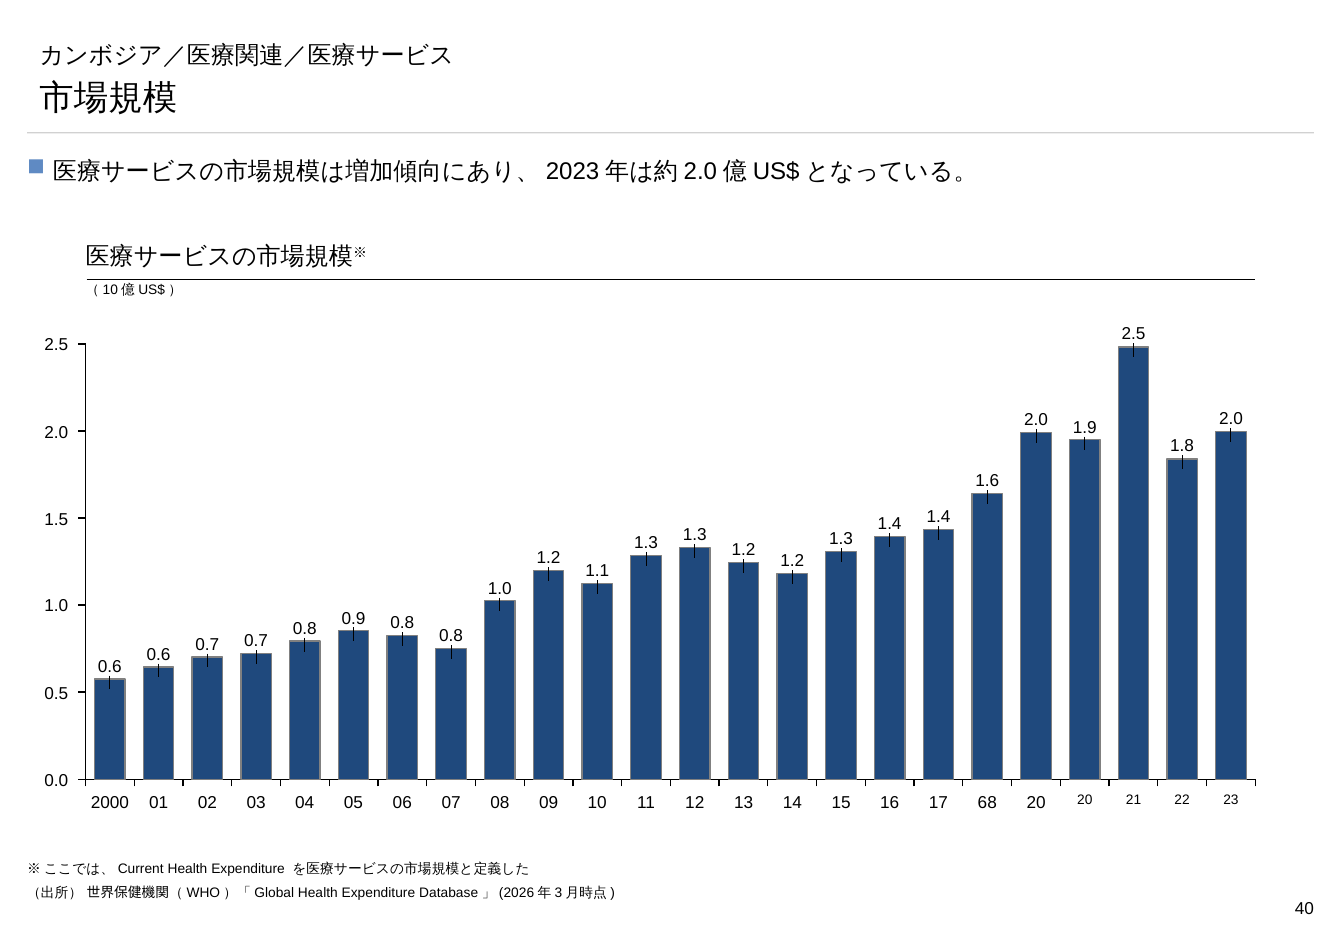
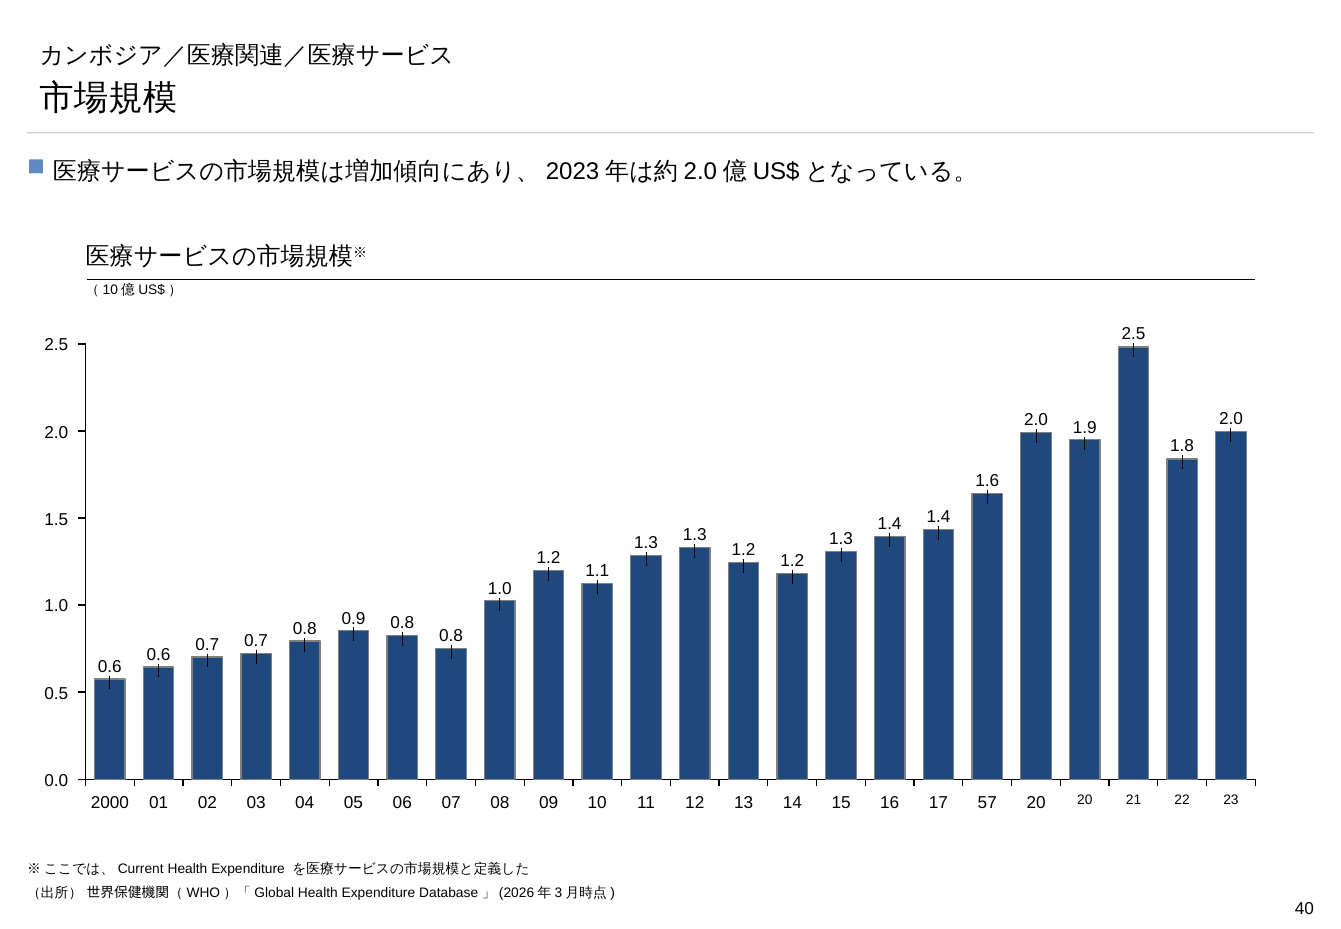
68: 68 -> 57
